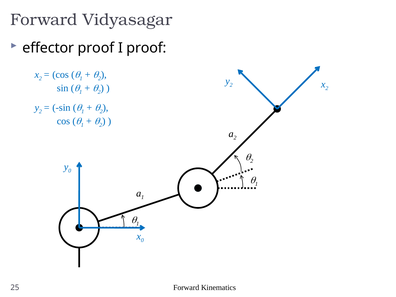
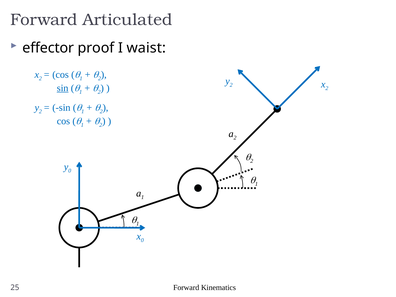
Vidyasagar: Vidyasagar -> Articulated
I proof: proof -> waist
sin at (63, 88) underline: none -> present
